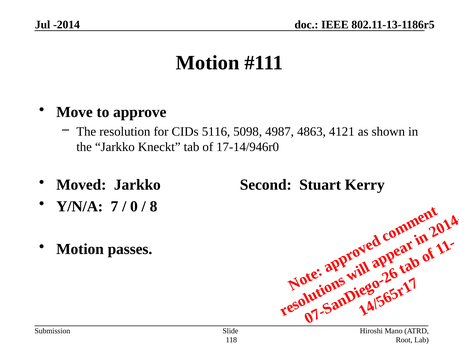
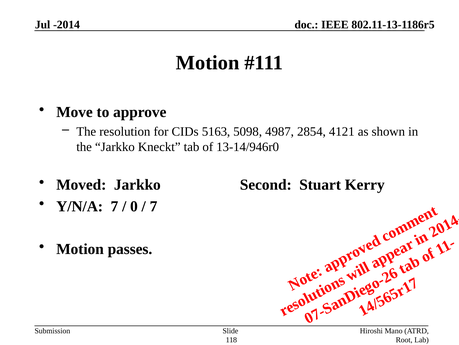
5116: 5116 -> 5163
4863: 4863 -> 2854
17-14/946r0: 17-14/946r0 -> 13-14/946r0
8 at (153, 206): 8 -> 7
